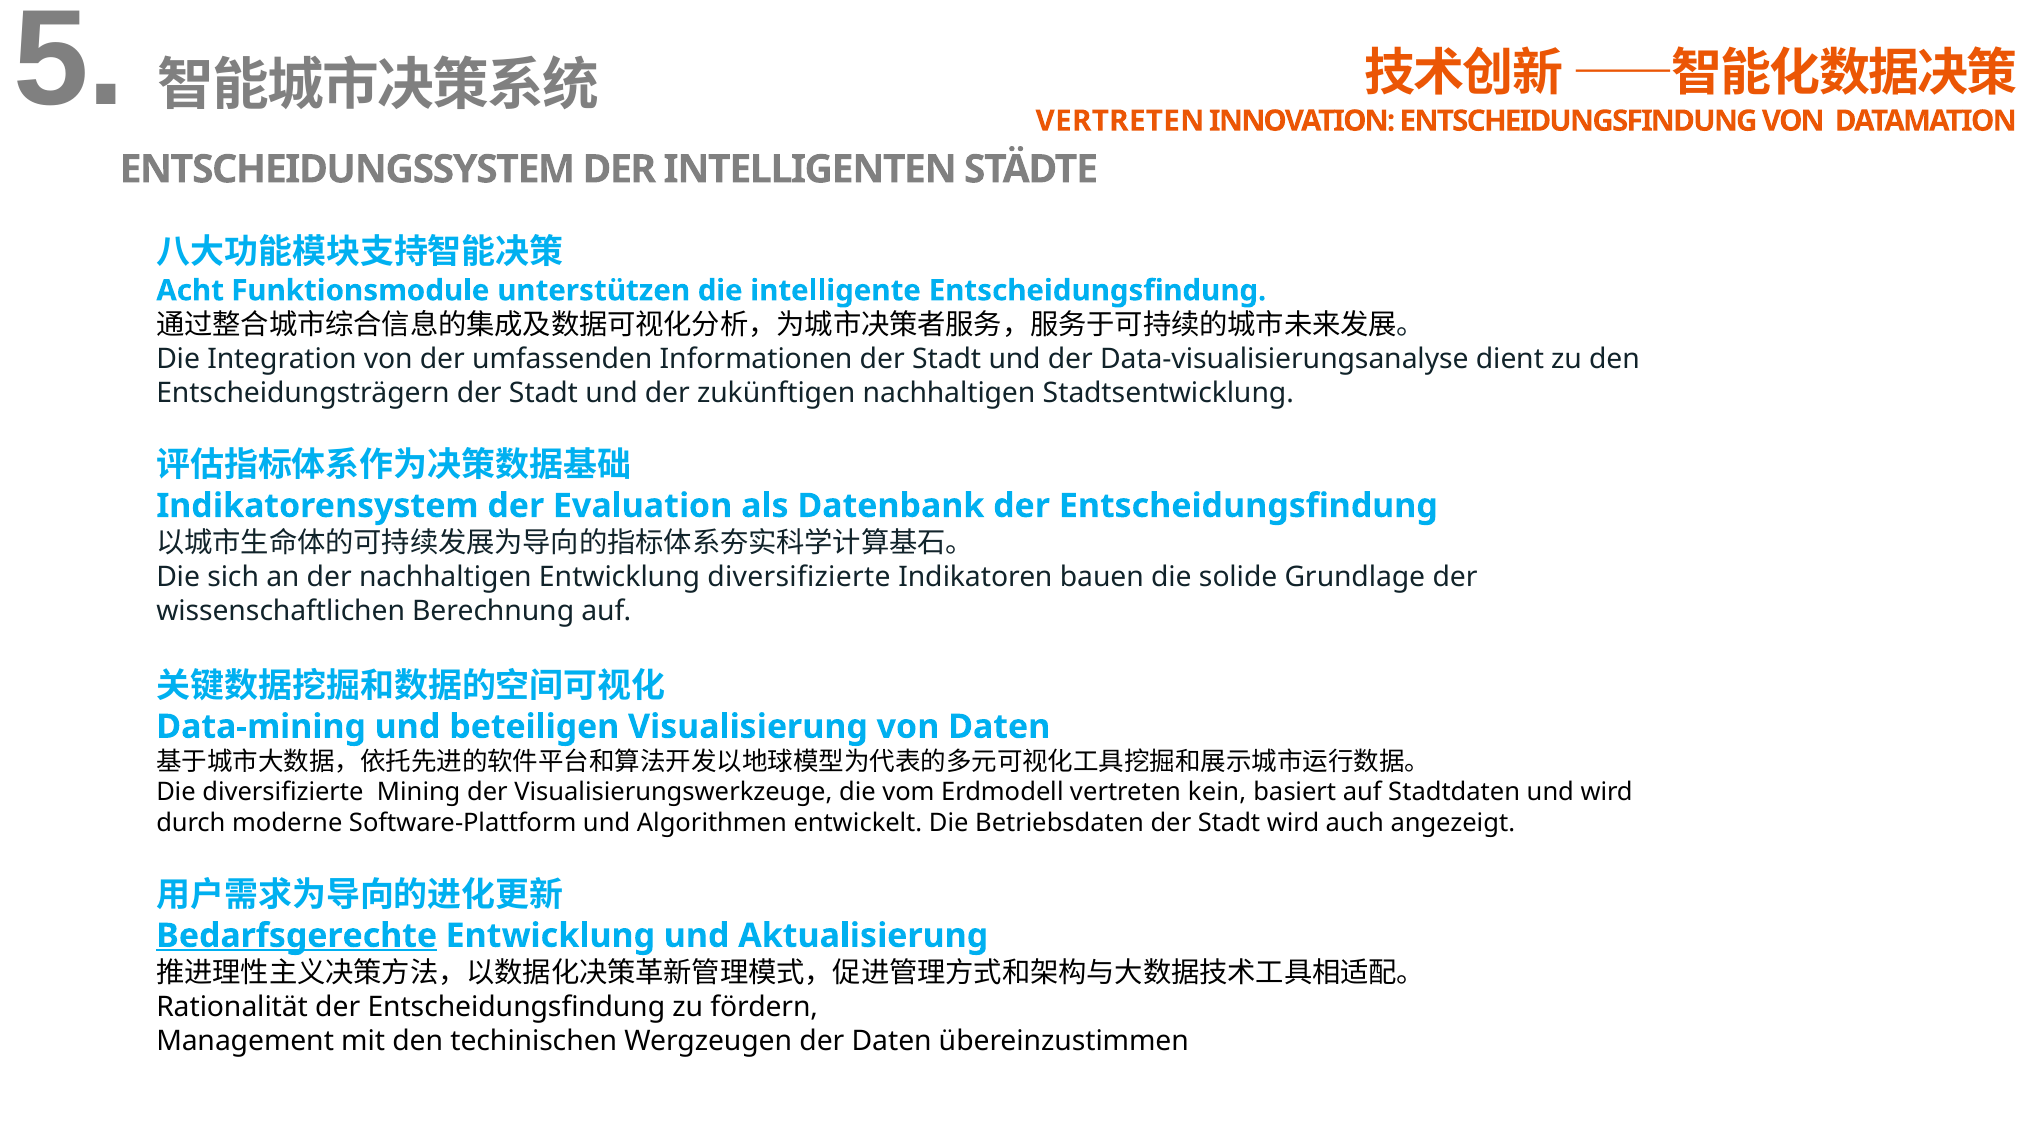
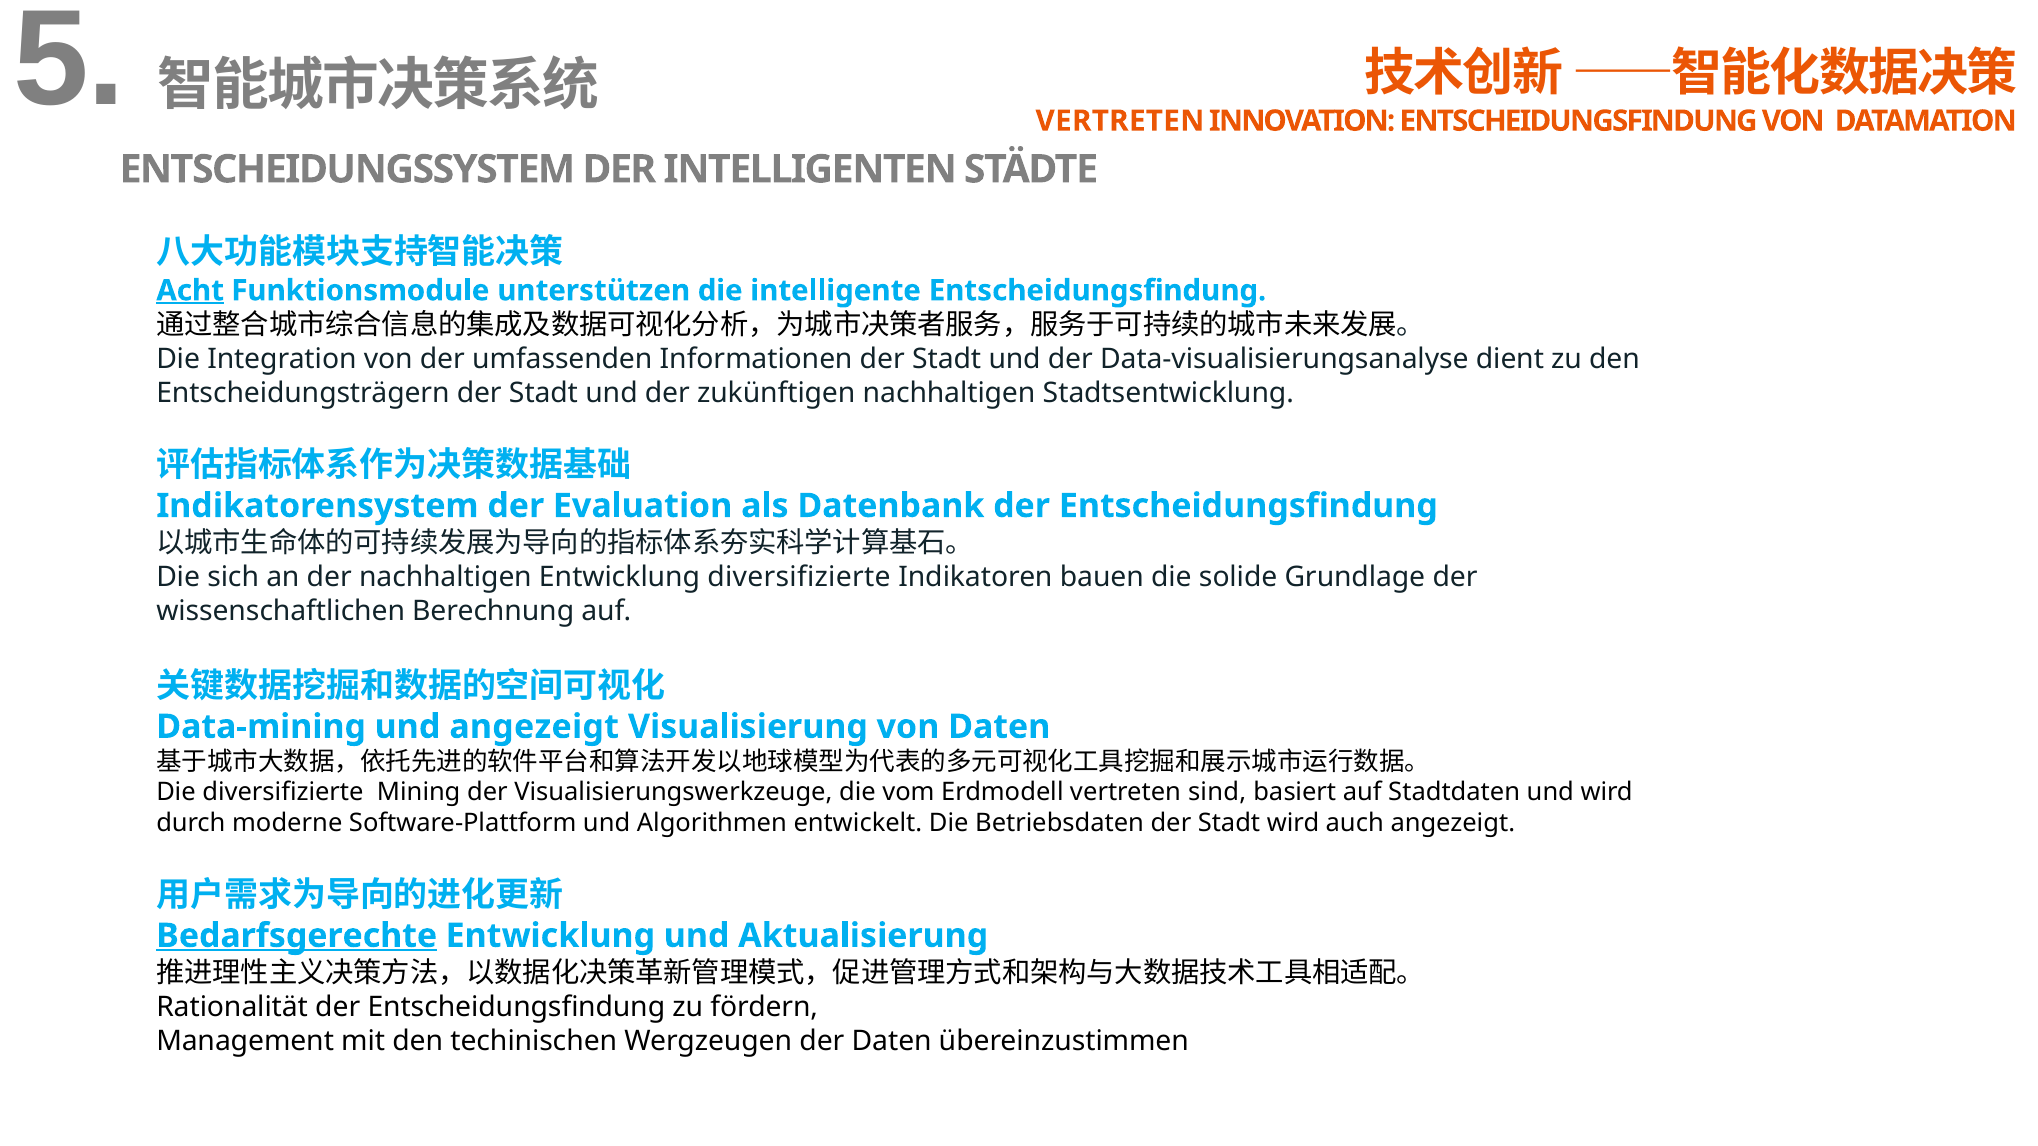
Acht underline: none -> present
und beteiligen: beteiligen -> angezeigt
kein: kein -> sind
